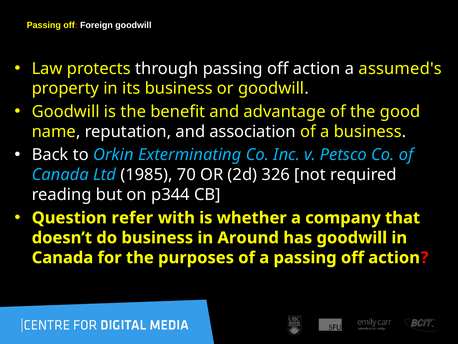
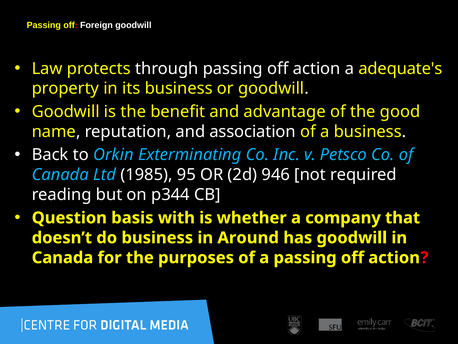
assumed's: assumed's -> adequate's
70: 70 -> 95
326: 326 -> 946
refer: refer -> basis
